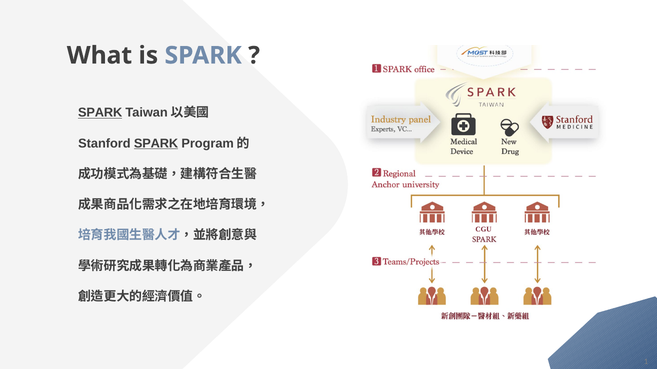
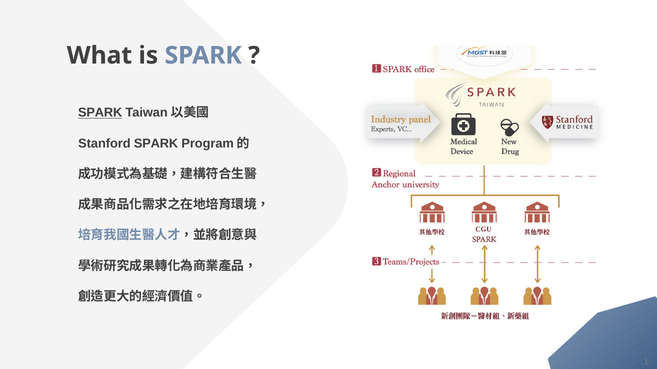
SPARK at (156, 144) underline: present -> none
